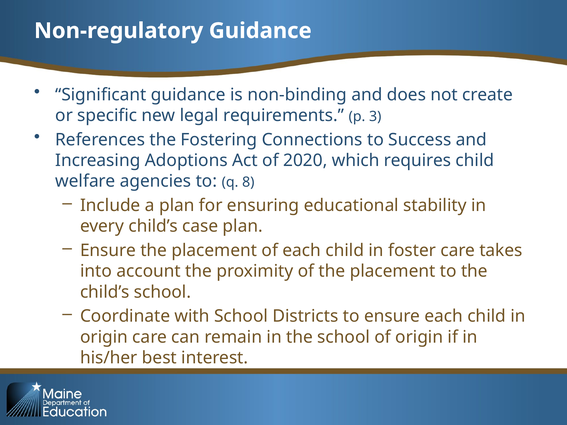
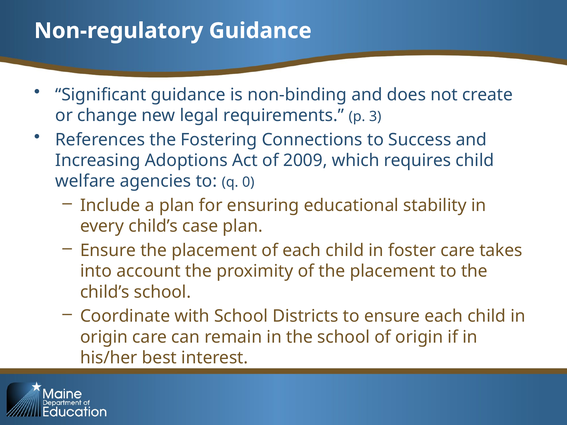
specific: specific -> change
2020: 2020 -> 2009
8: 8 -> 0
